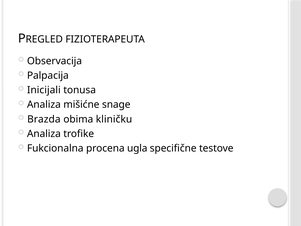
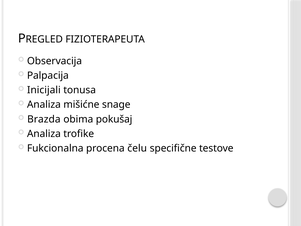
kliničku: kliničku -> pokušaj
ugla: ugla -> čelu
